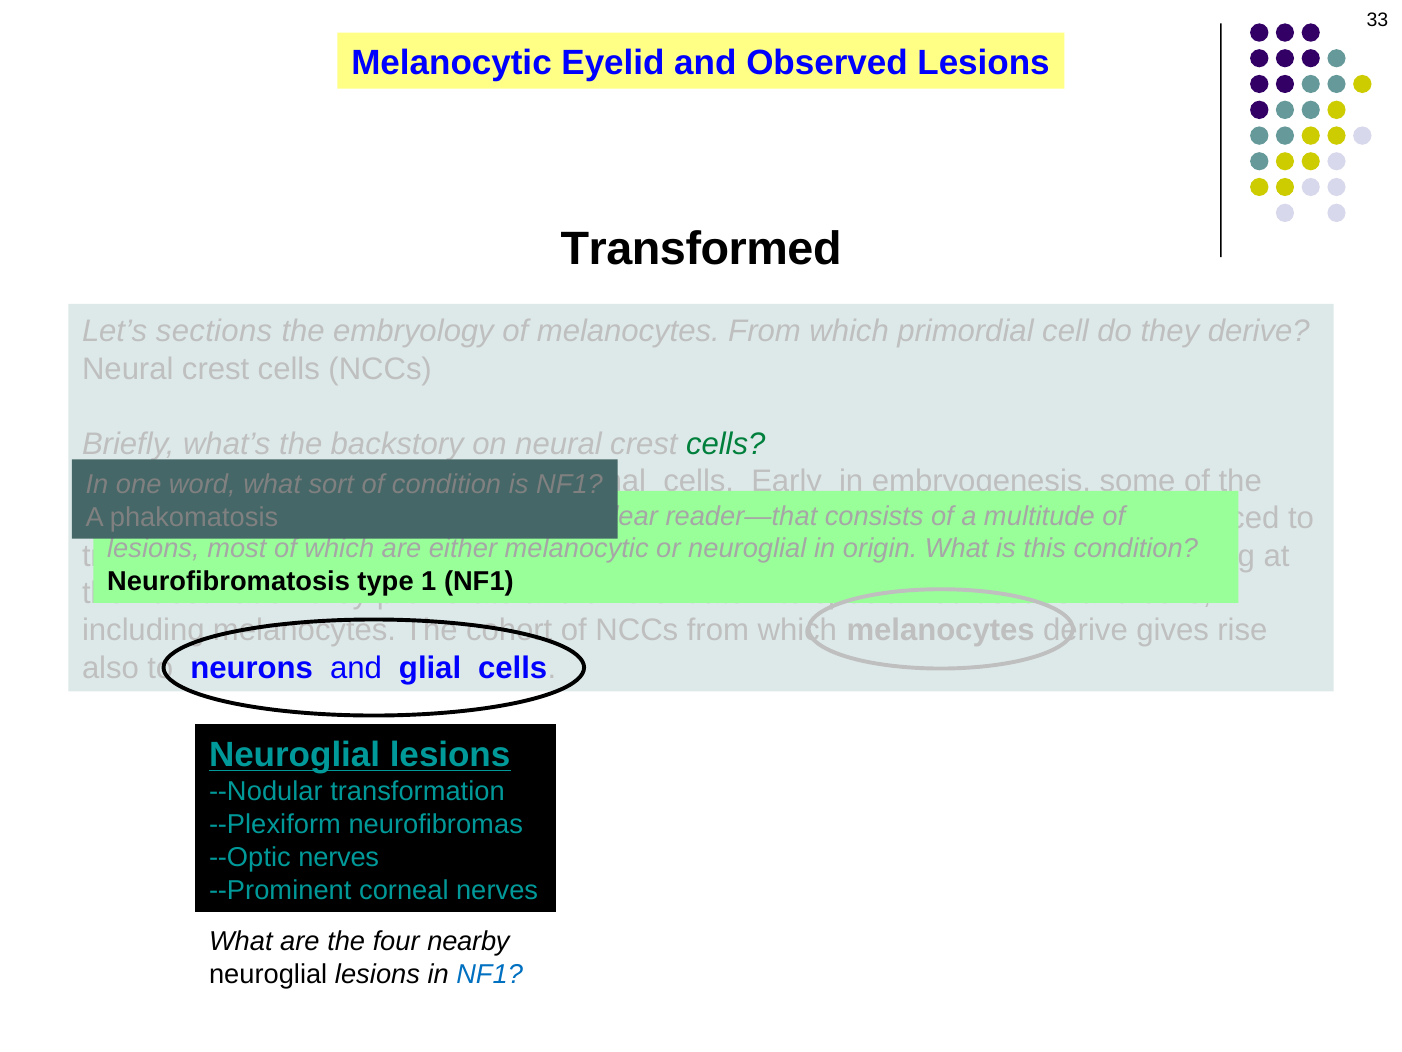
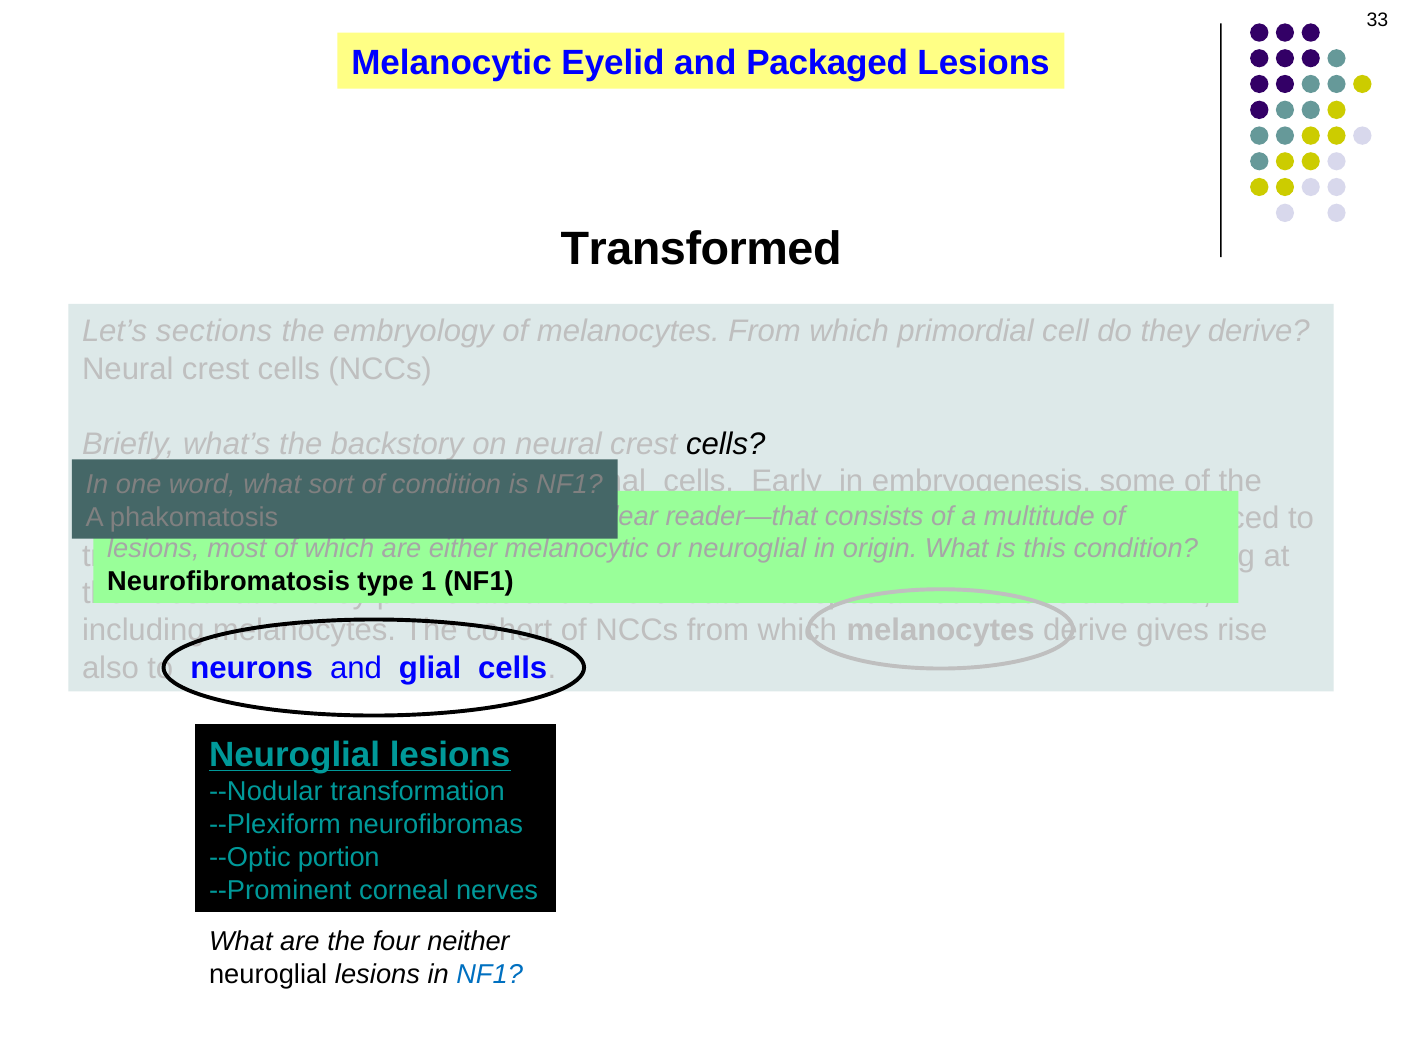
Observed: Observed -> Packaged
cells at (726, 444) colour: green -> black
nerves at (339, 857): nerves -> portion
nearby: nearby -> neither
